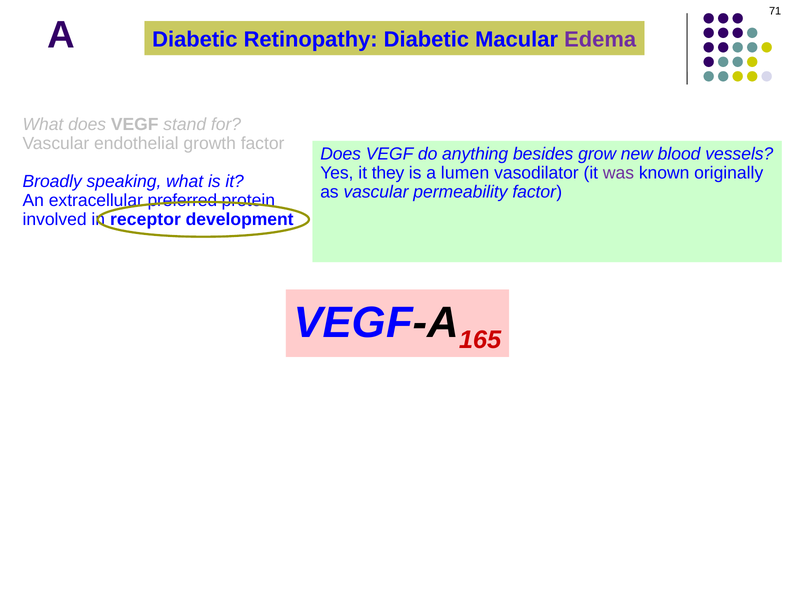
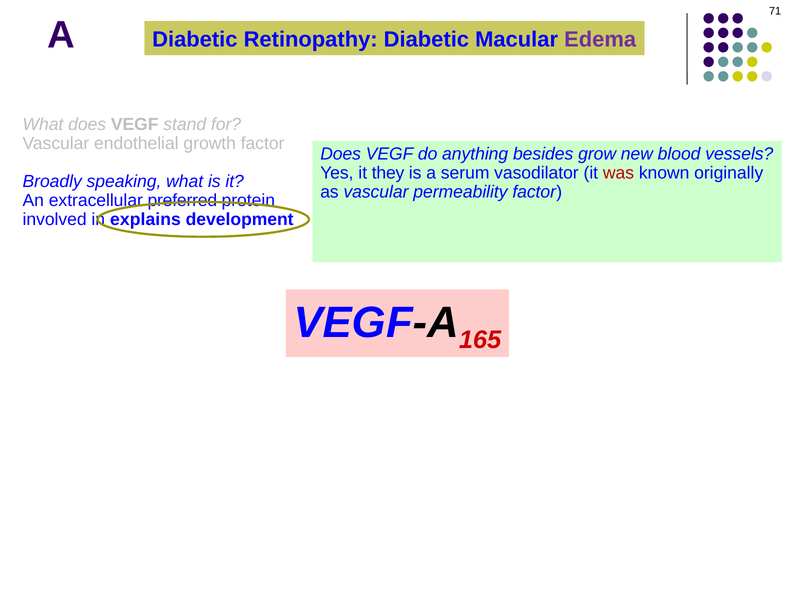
lumen: lumen -> serum
was colour: purple -> red
receptor: receptor -> explains
